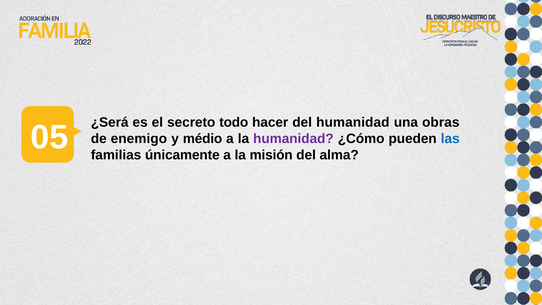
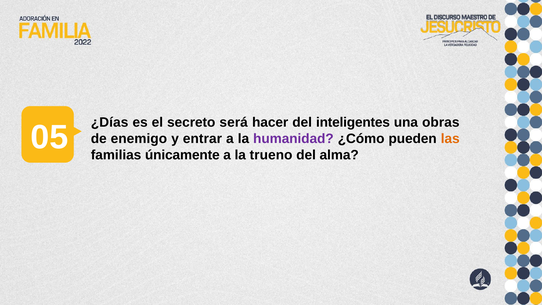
¿Será: ¿Será -> ¿Días
todo: todo -> será
del humanidad: humanidad -> inteligentes
médio: médio -> entrar
las colour: blue -> orange
misión: misión -> trueno
